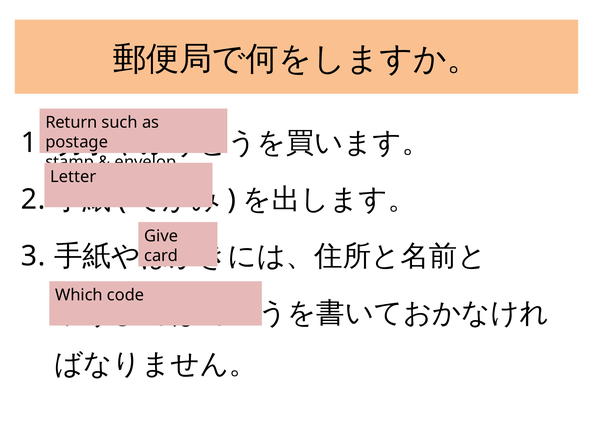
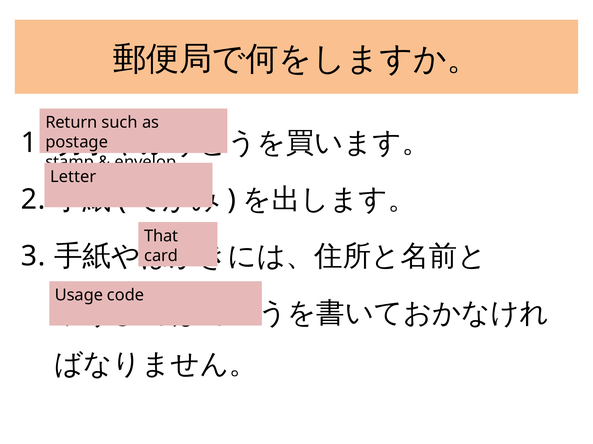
Give: Give -> That
Which: Which -> Usage
